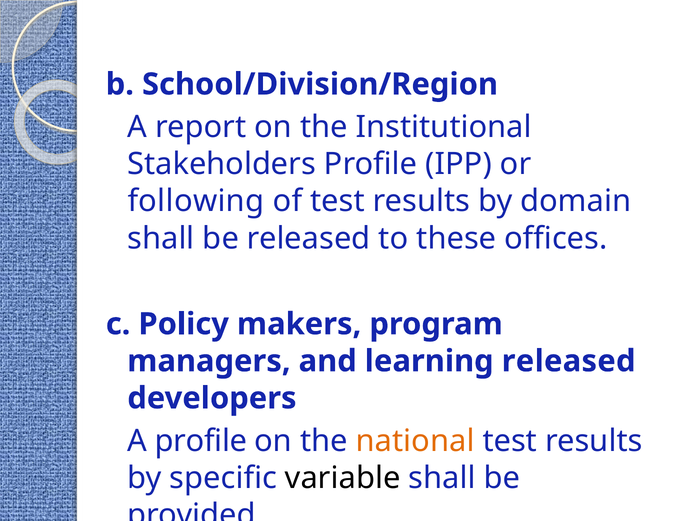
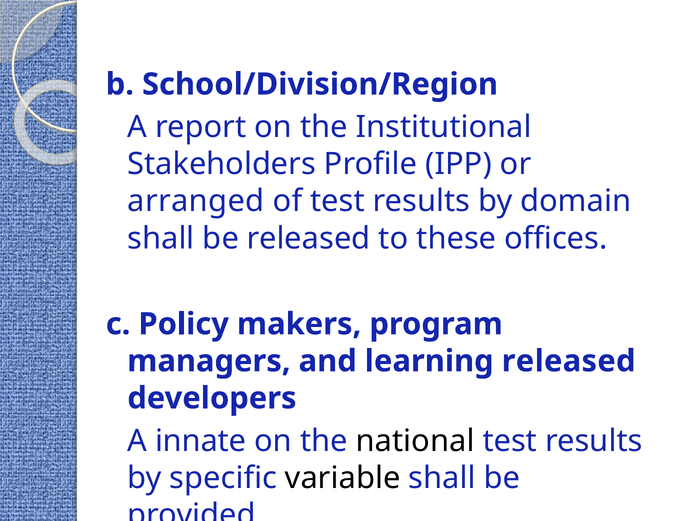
following: following -> arranged
A profile: profile -> innate
national colour: orange -> black
